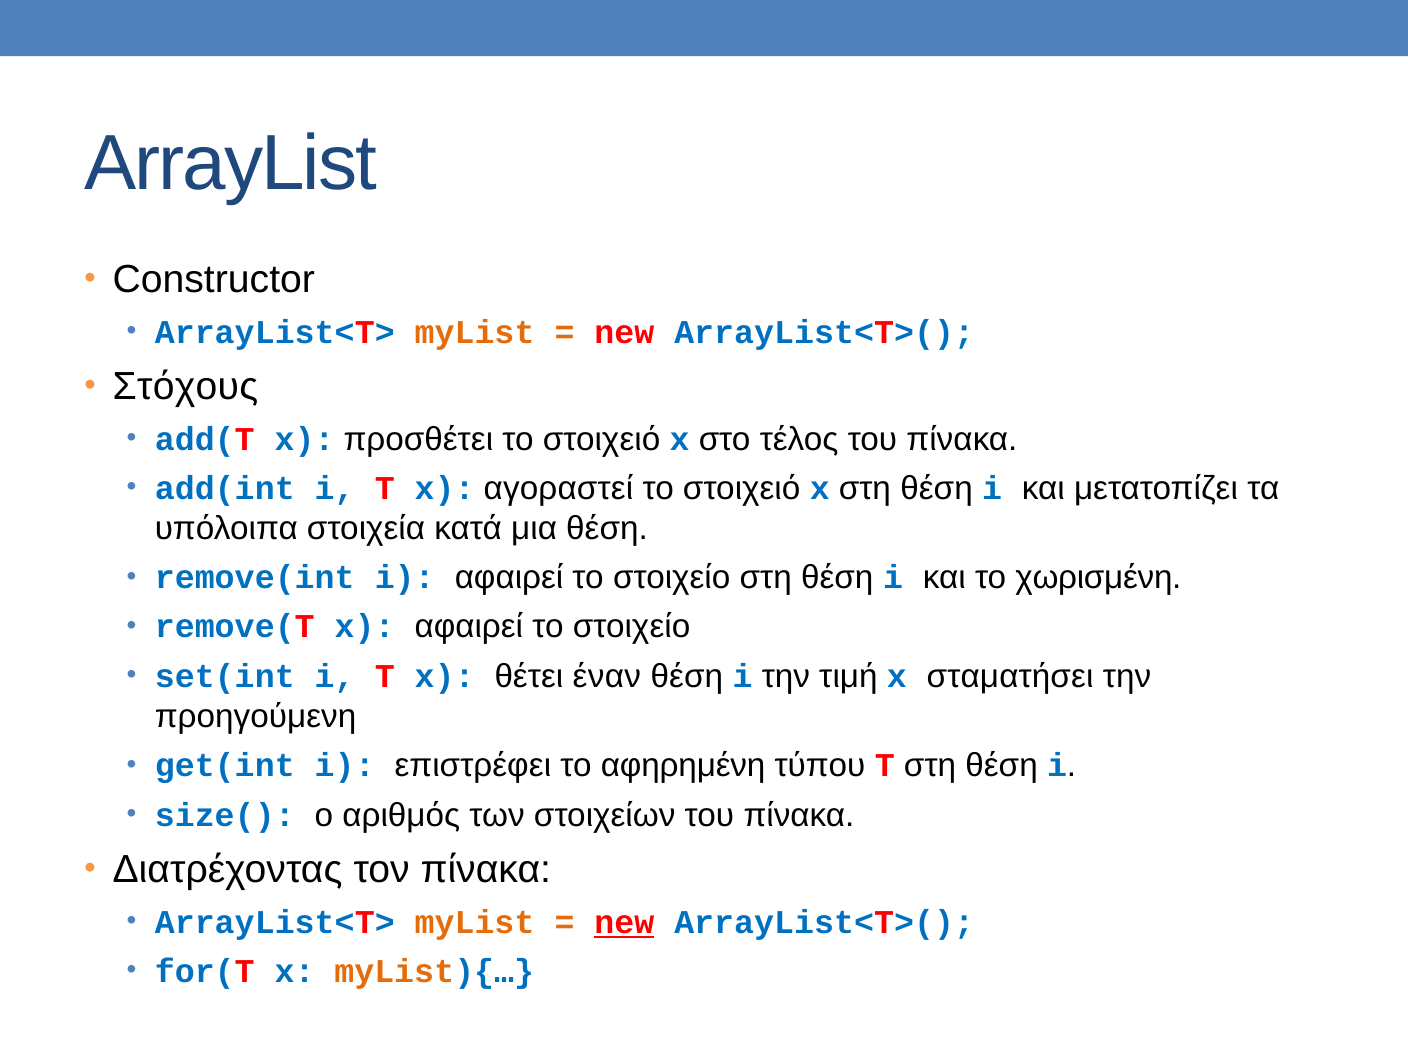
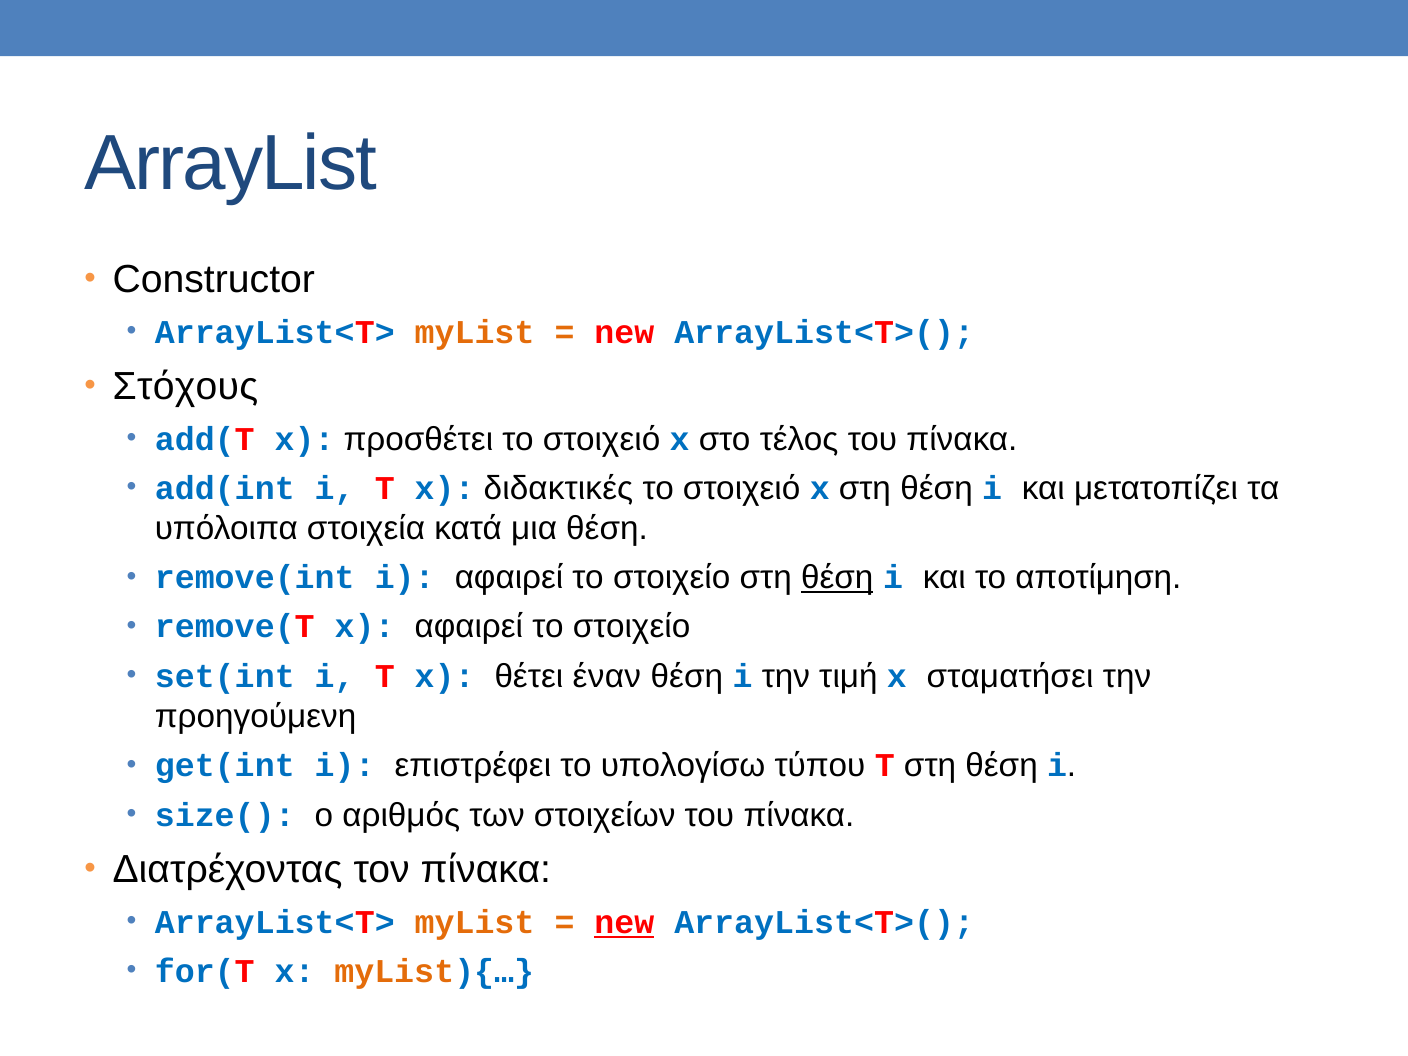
αγοραστεί: αγοραστεί -> διδακτικές
θέση at (837, 578) underline: none -> present
χωρισμένη: χωρισμένη -> αποτίμηση
αφηρημένη: αφηρημένη -> υπολογίσω
